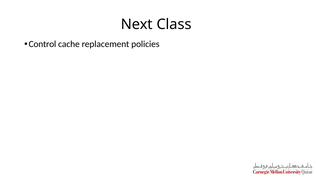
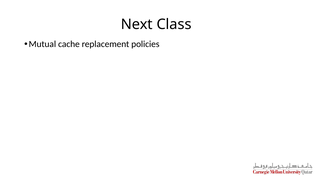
Control: Control -> Mutual
